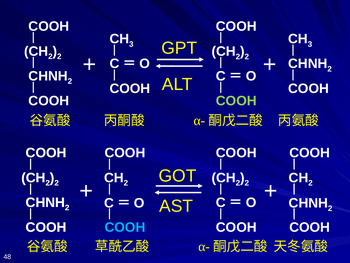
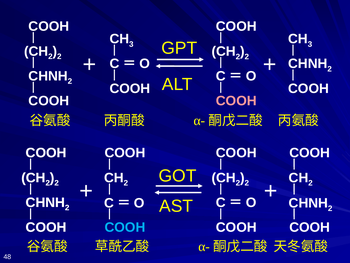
COOH at (236, 101) colour: light green -> pink
